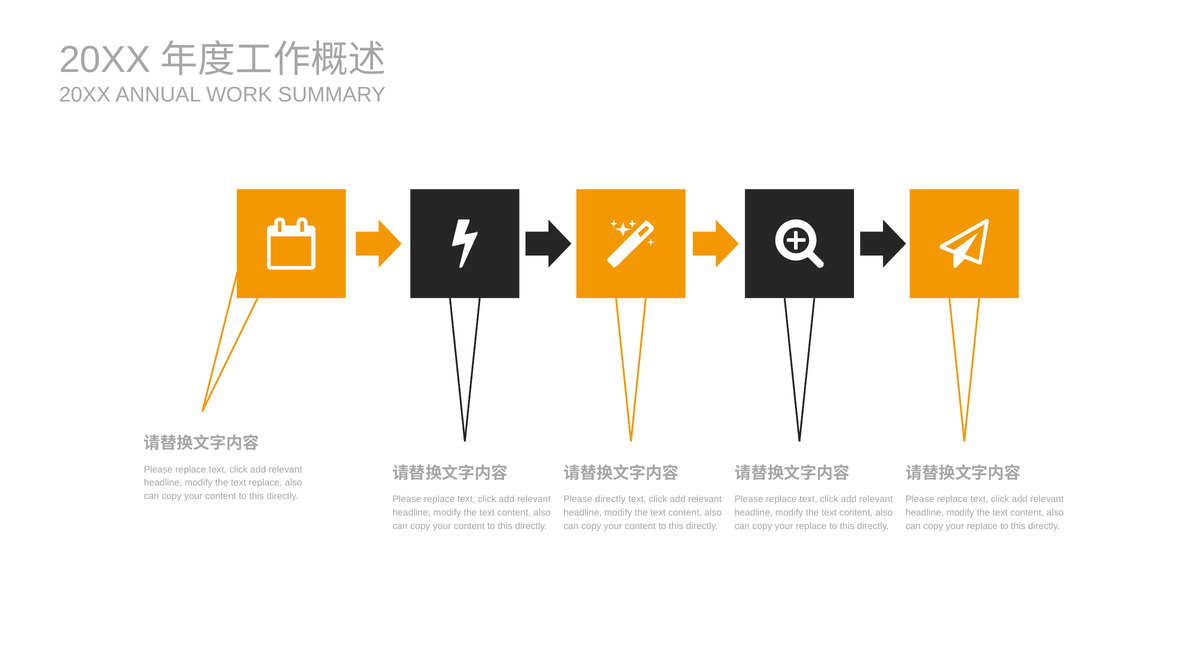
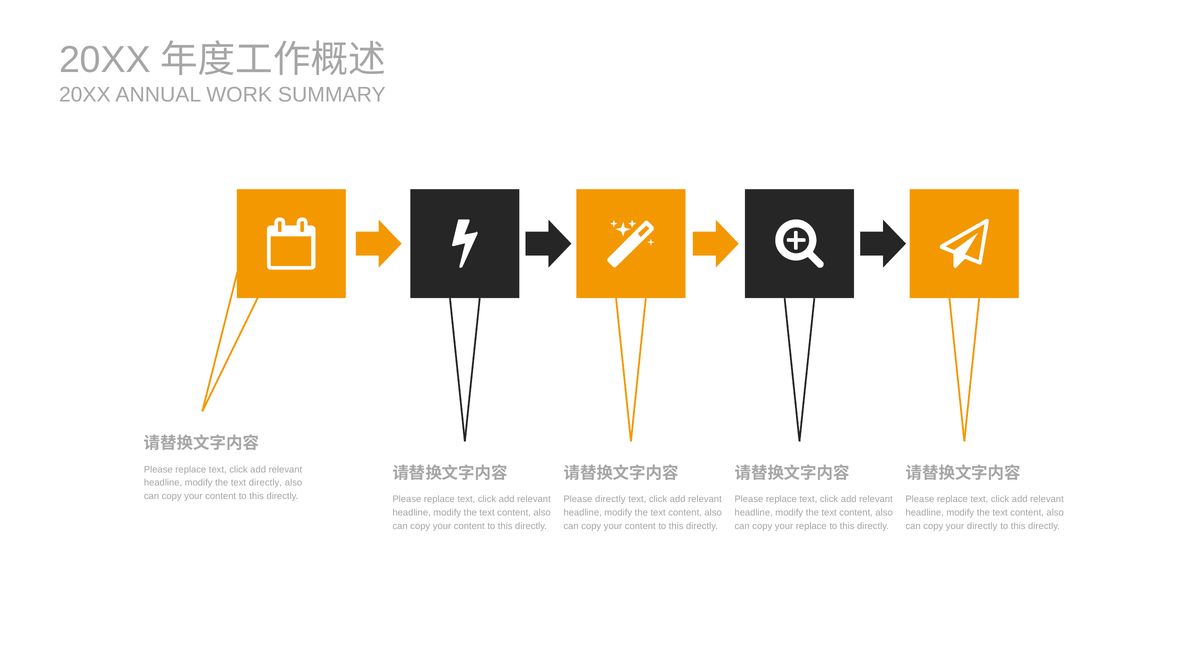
text replace: replace -> directly
replace at (982, 527): replace -> directly
